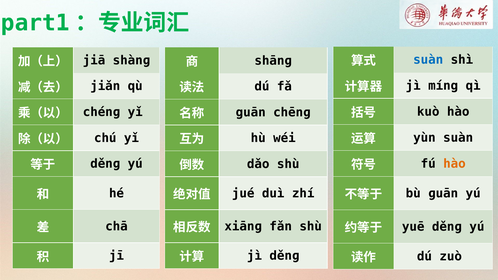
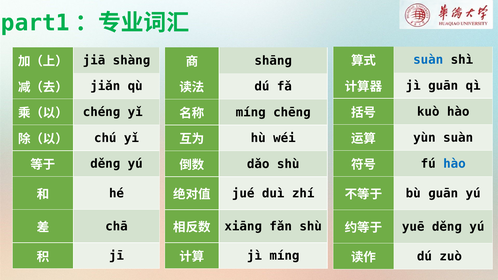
míng: míng -> guān
guān at (251, 112): guān -> míng
hào at (454, 164) colour: orange -> blue
jì děnɡ: děnɡ -> míng
